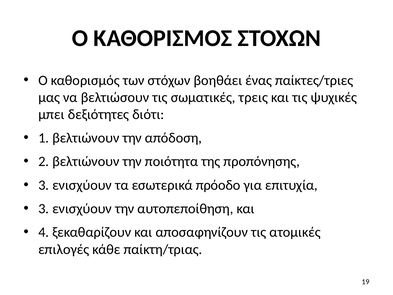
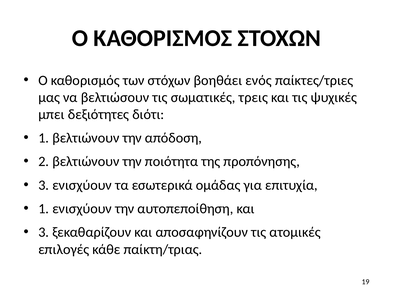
ένας: ένας -> ενός
πρόοδο: πρόοδο -> ομάδας
3 at (44, 209): 3 -> 1
4 at (44, 232): 4 -> 3
